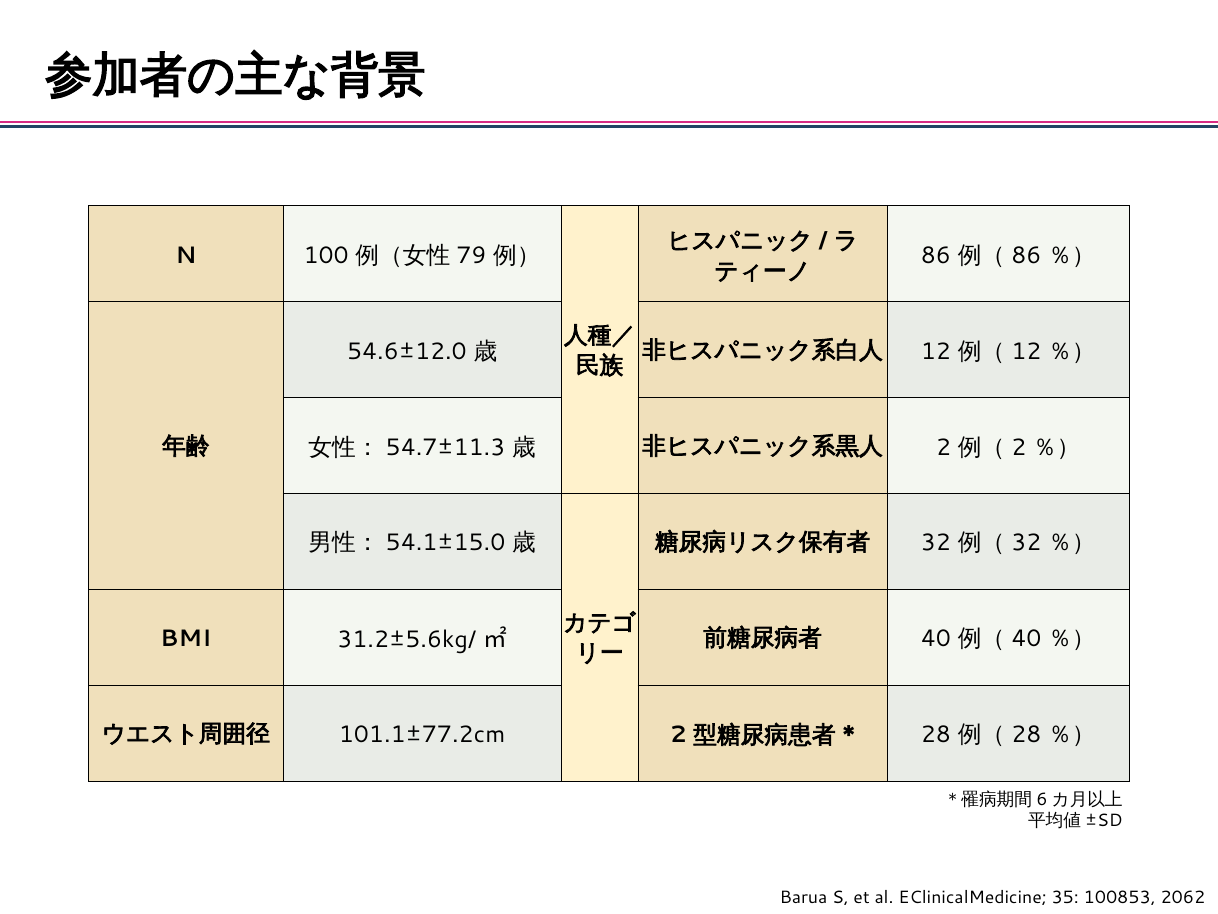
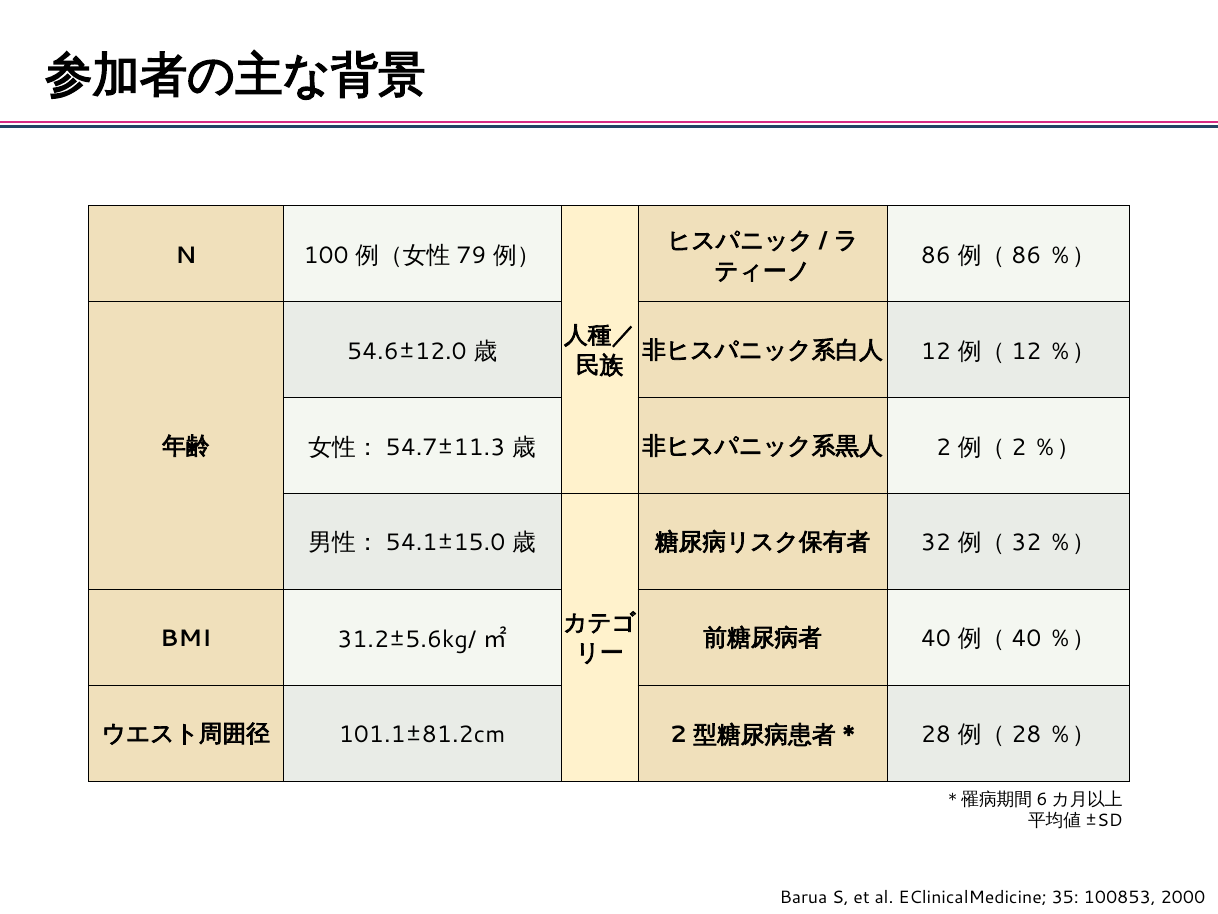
101.1±77.2cm: 101.1±77.2cm -> 101.1±81.2cm
2062: 2062 -> 2000
